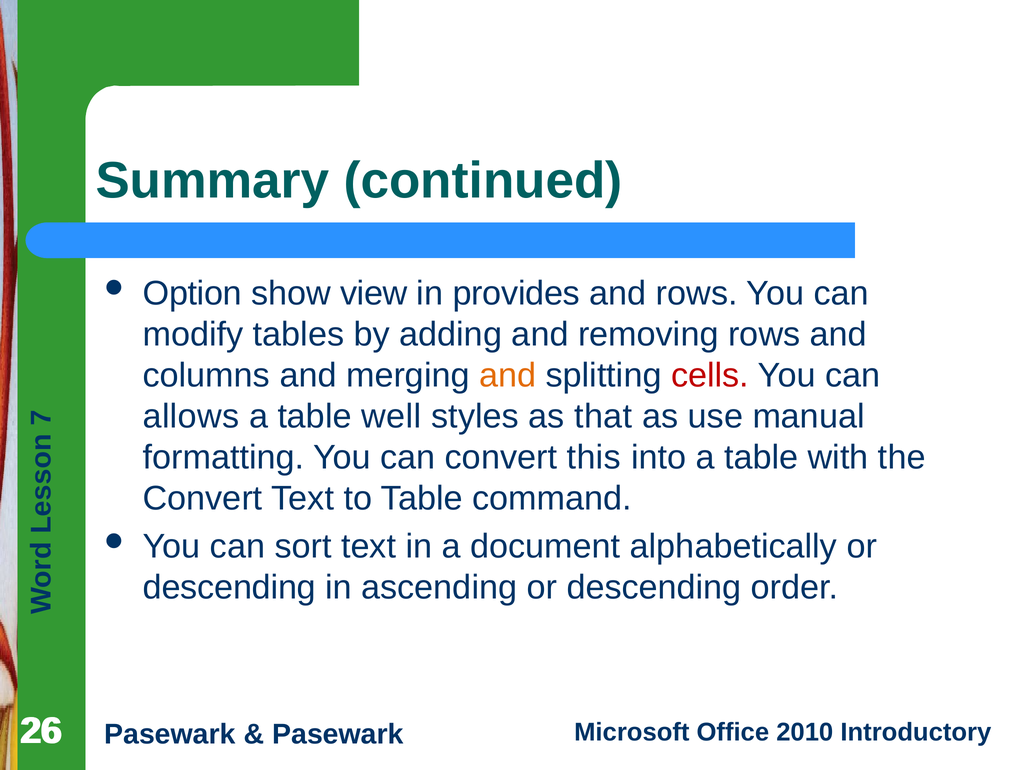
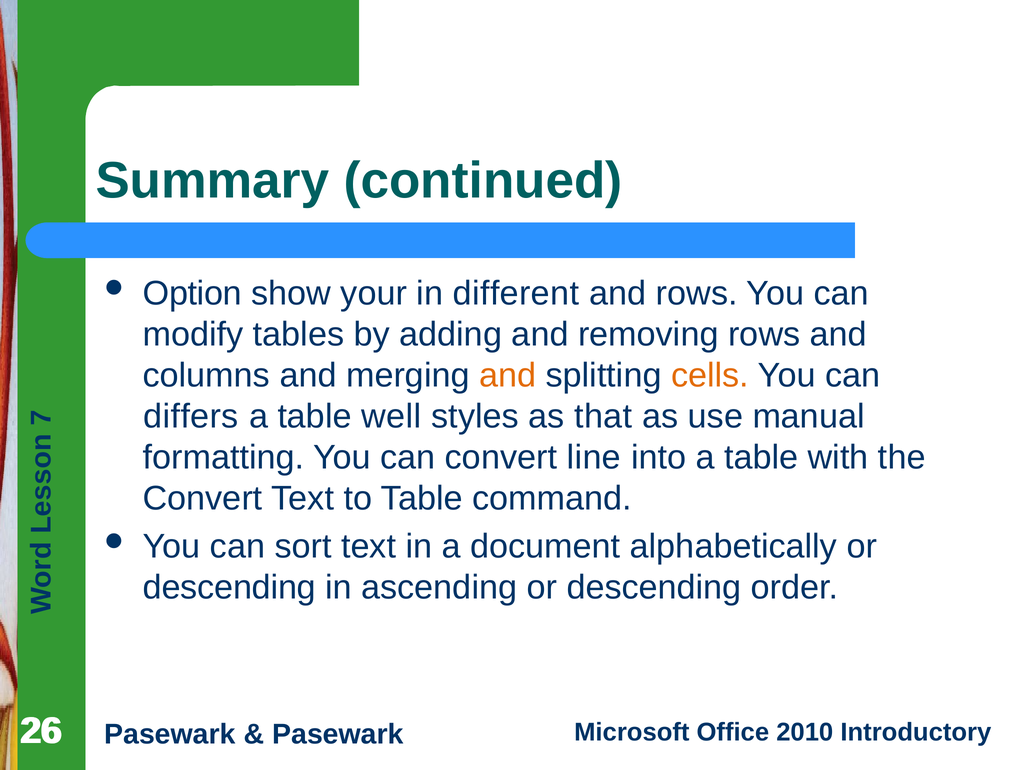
view: view -> your
provides: provides -> different
cells colour: red -> orange
allows: allows -> differs
this: this -> line
